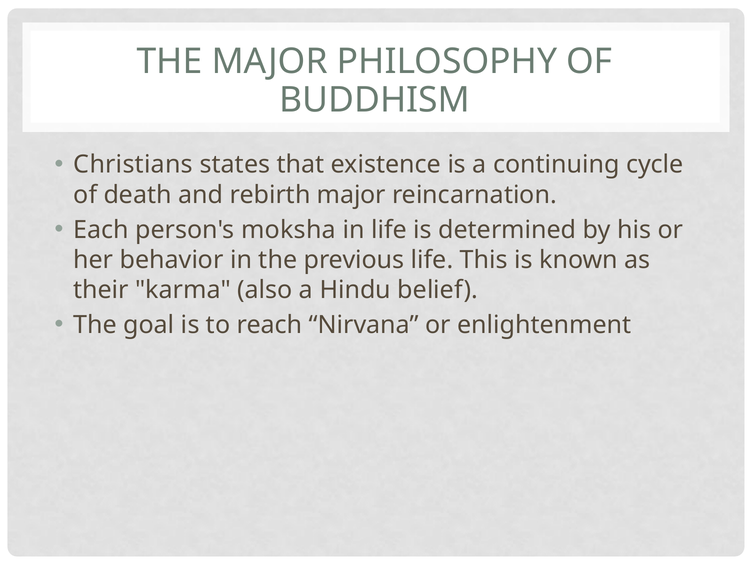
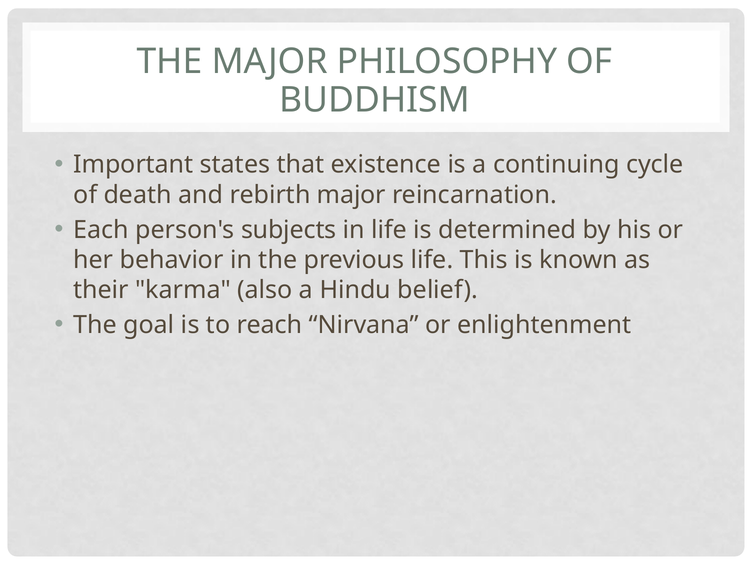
Christians: Christians -> Important
moksha: moksha -> subjects
